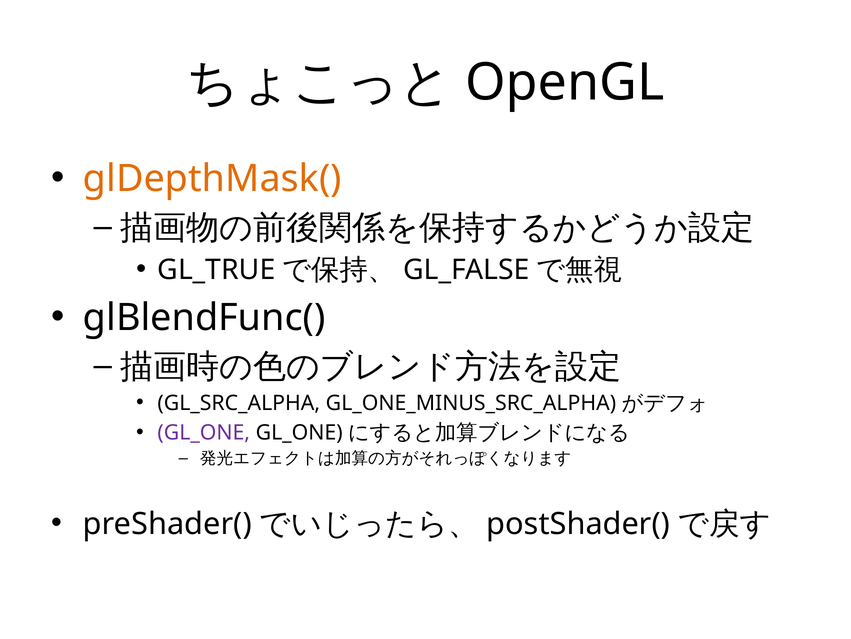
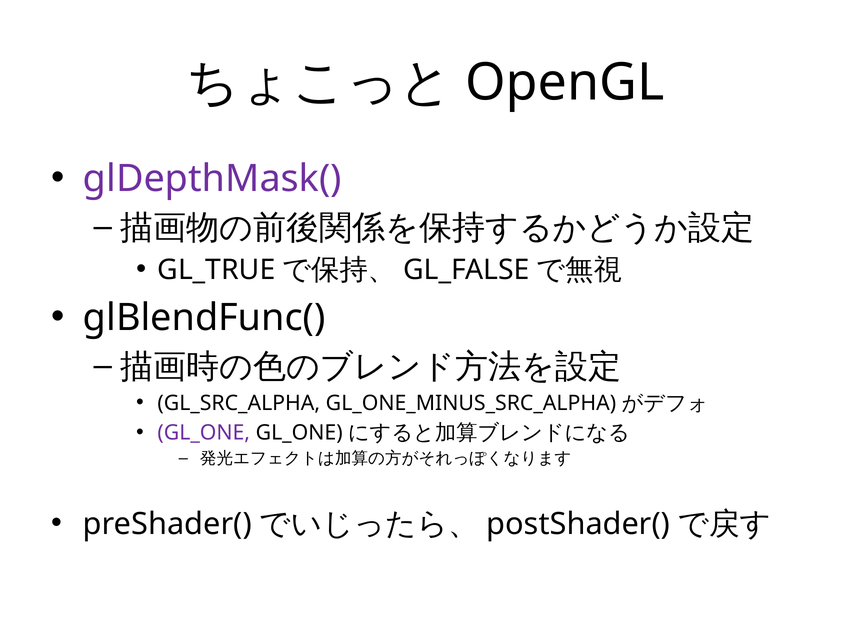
glDepthMask( colour: orange -> purple
